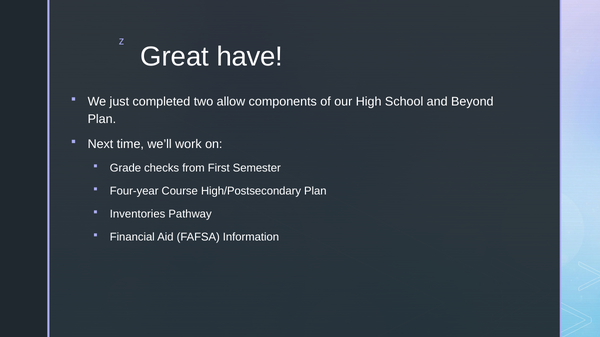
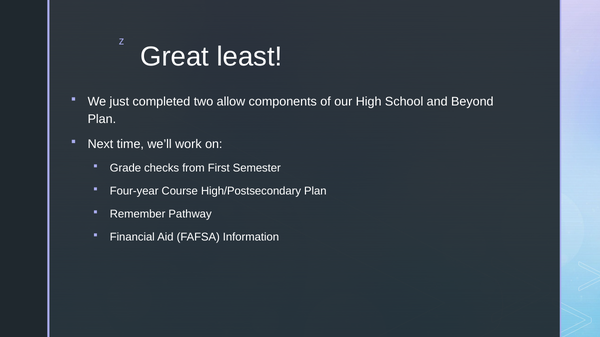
have: have -> least
Inventories: Inventories -> Remember
